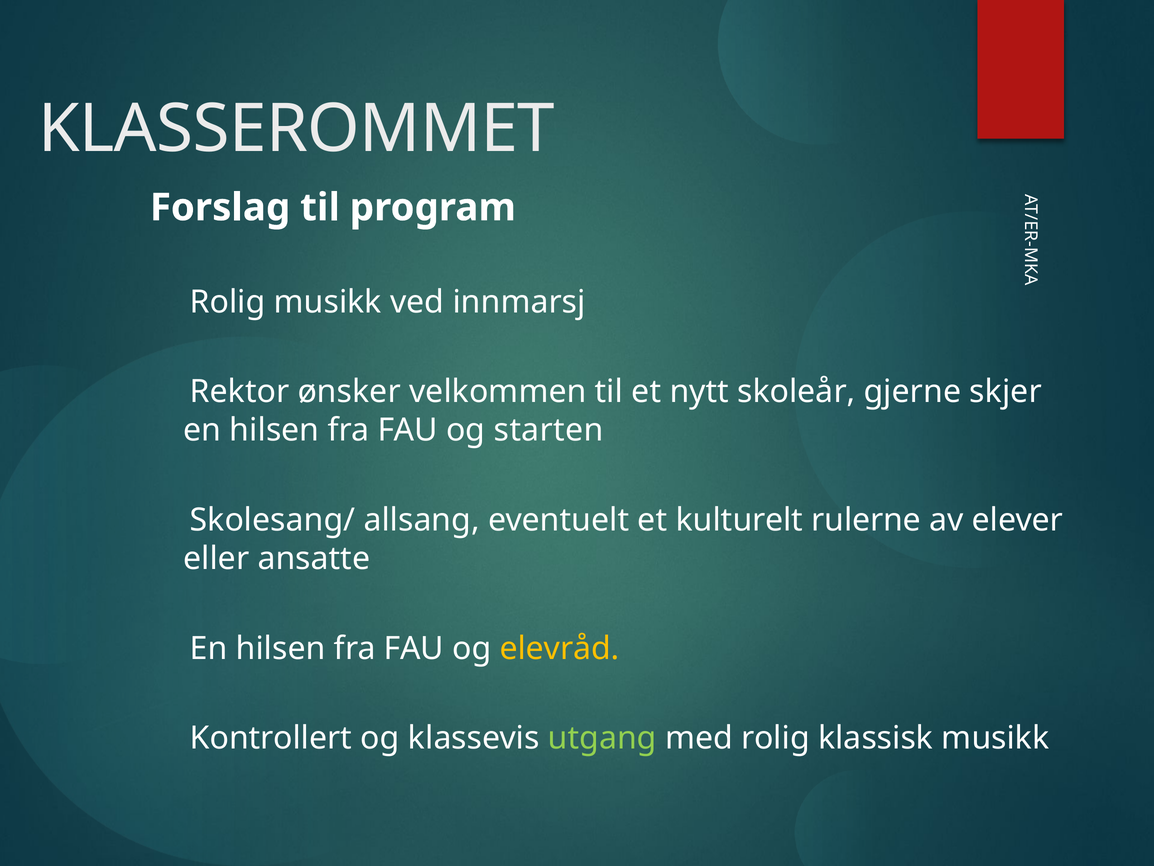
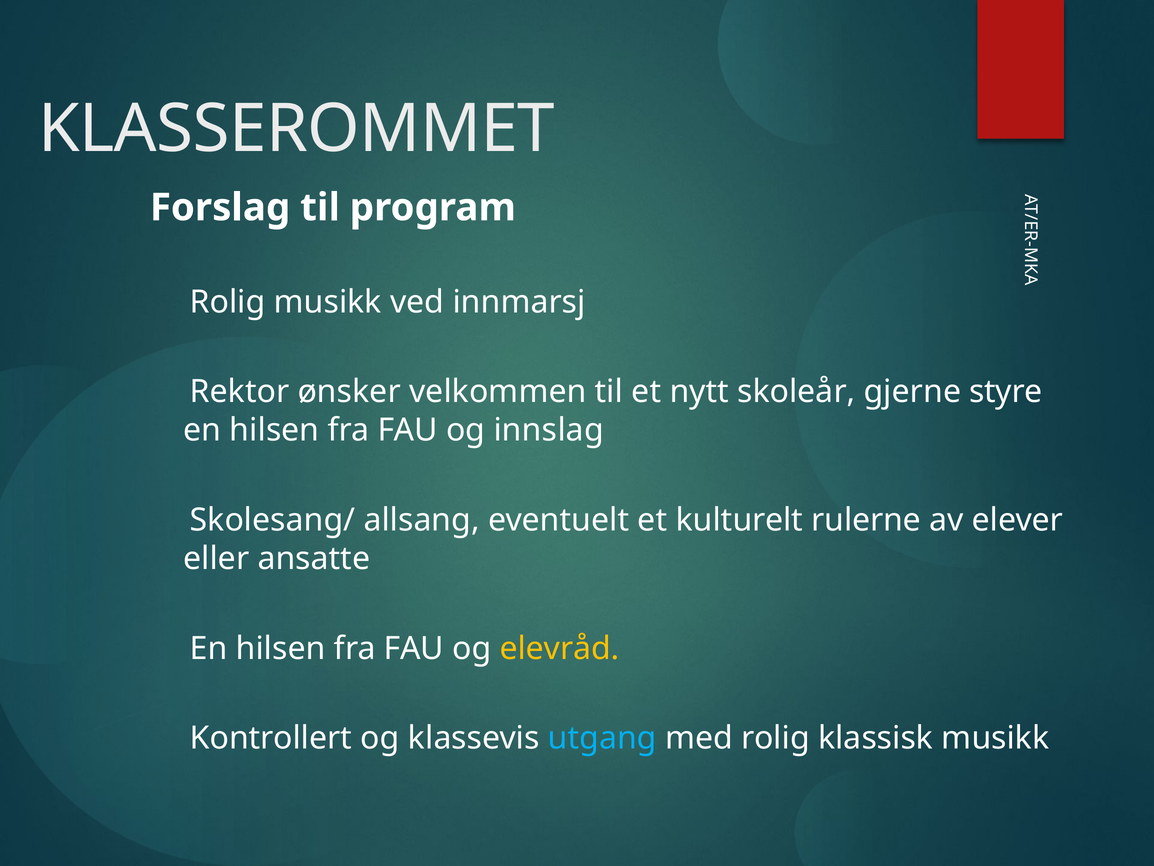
skjer: skjer -> styre
starten: starten -> innslag
utgang colour: light green -> light blue
